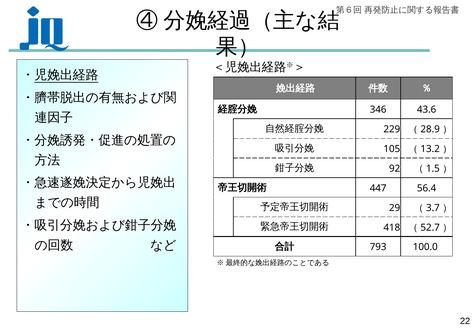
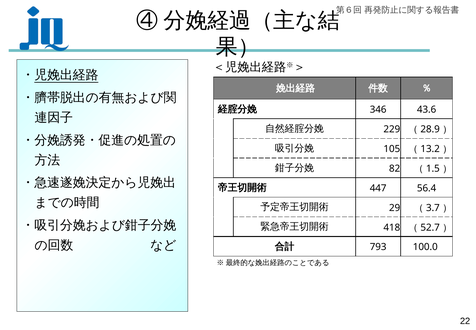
92: 92 -> 82
